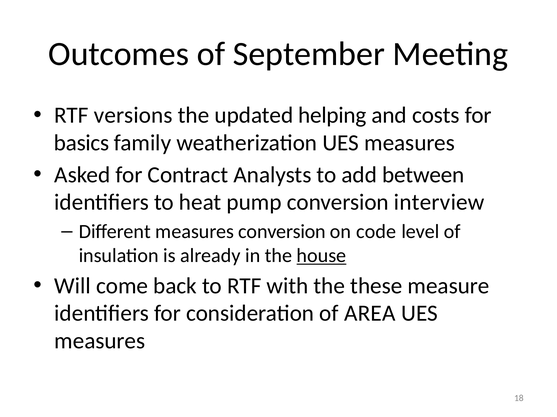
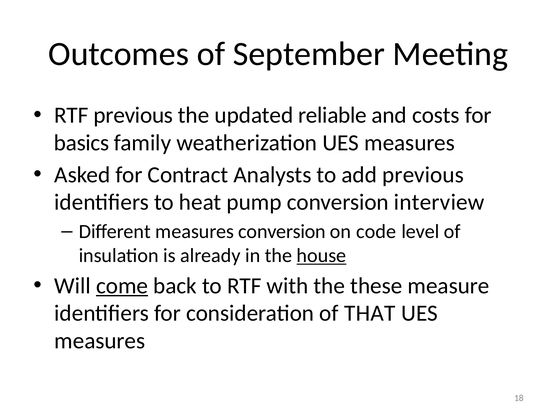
RTF versions: versions -> previous
helping: helping -> reliable
add between: between -> previous
come underline: none -> present
AREA: AREA -> THAT
